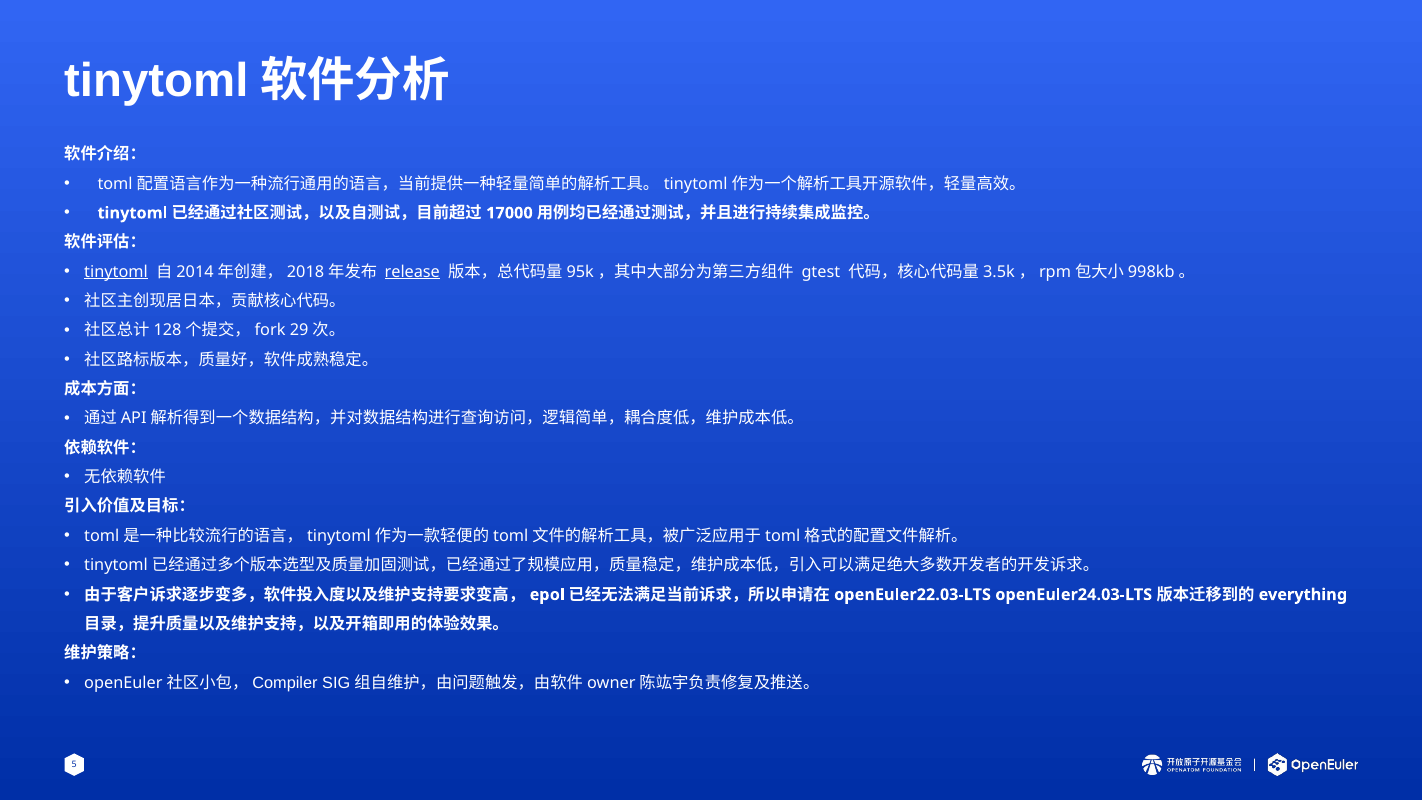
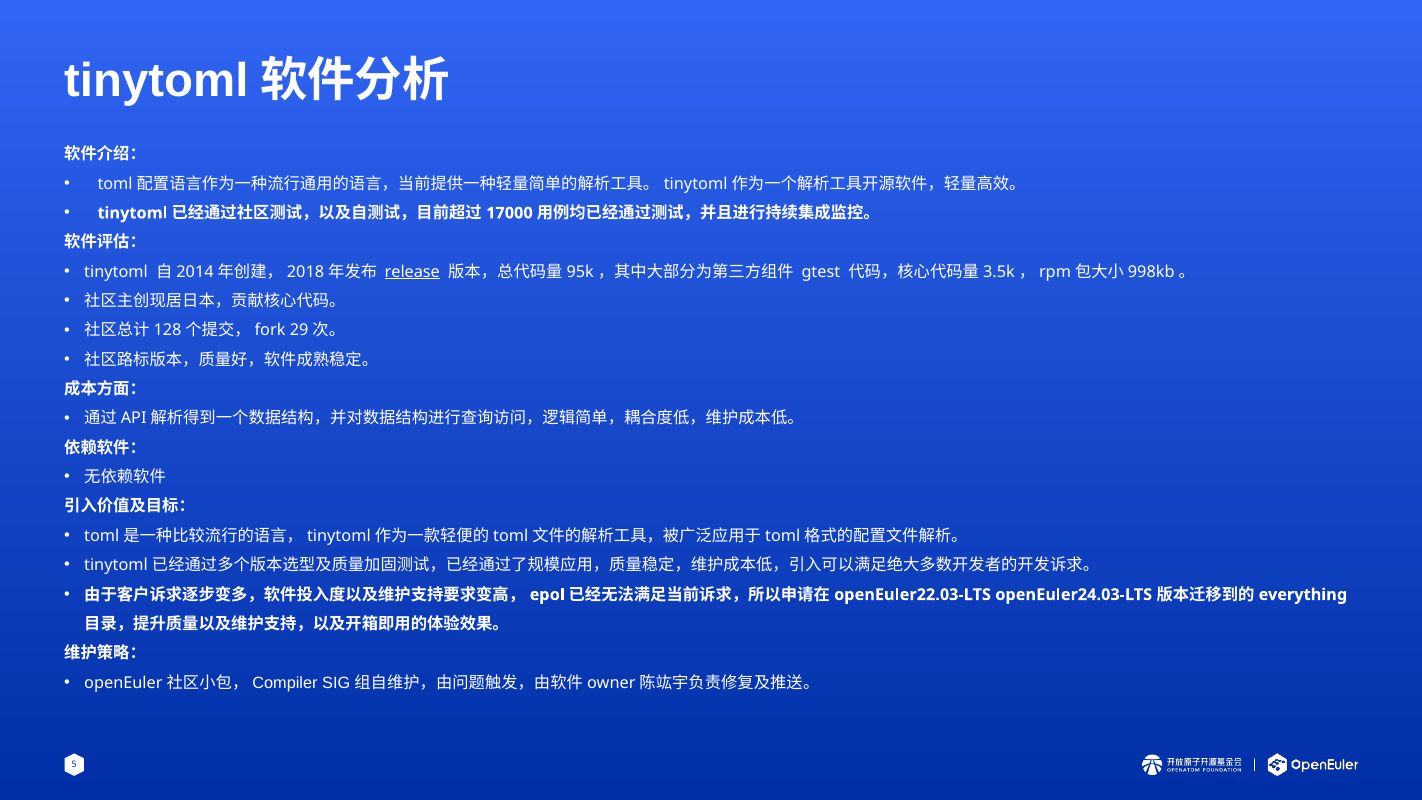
tinytoml at (116, 272) underline: present -> none
